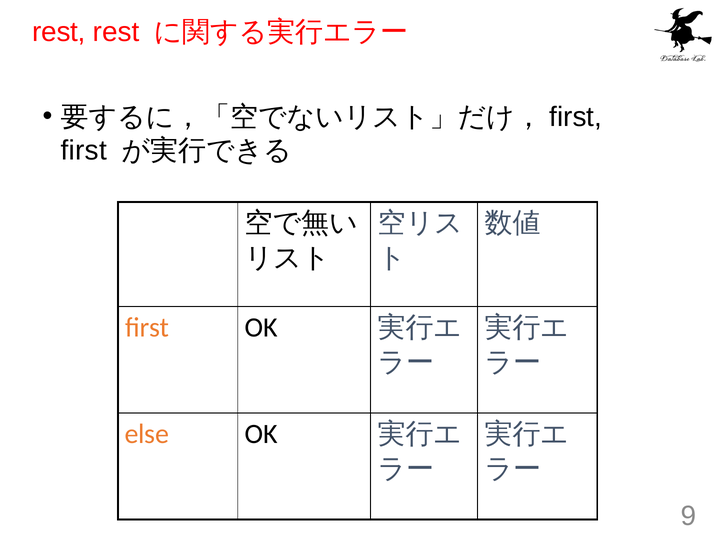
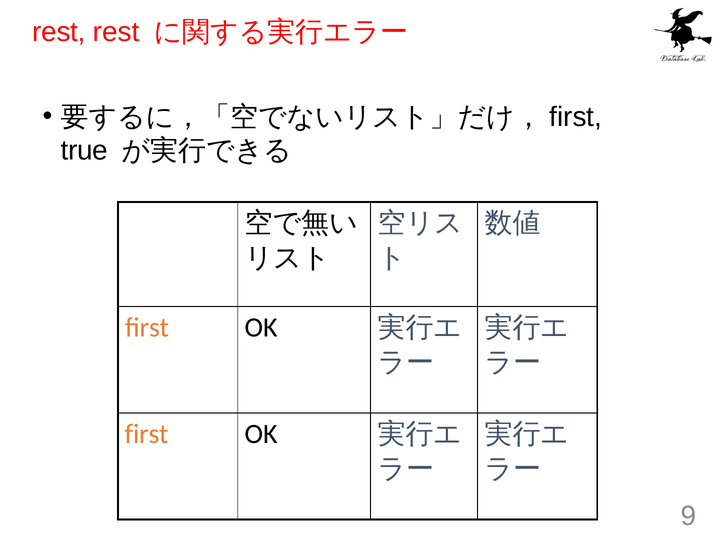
first at (84, 151): first -> true
else at (147, 434): else -> first
